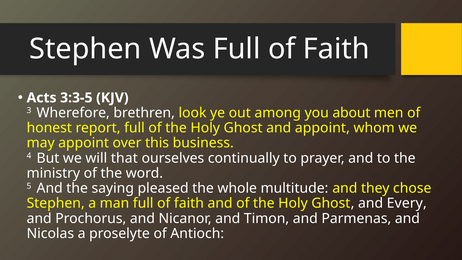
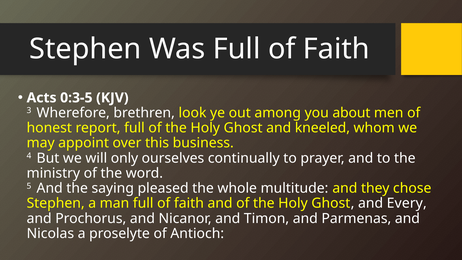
3:3-5: 3:3-5 -> 0:3-5
and appoint: appoint -> kneeled
that: that -> only
